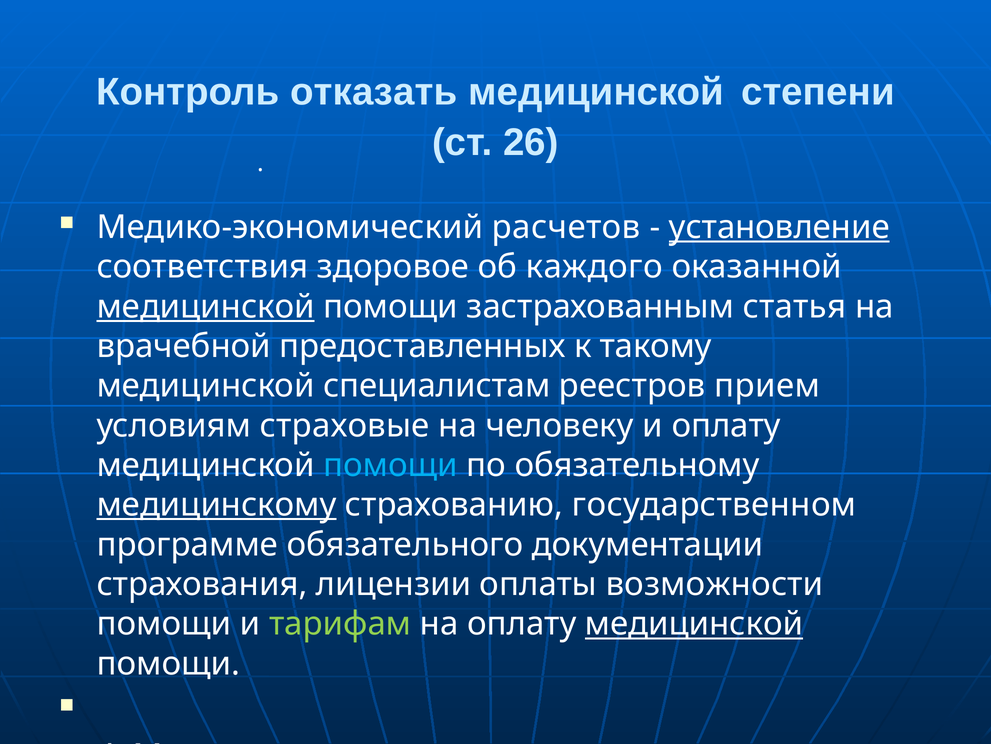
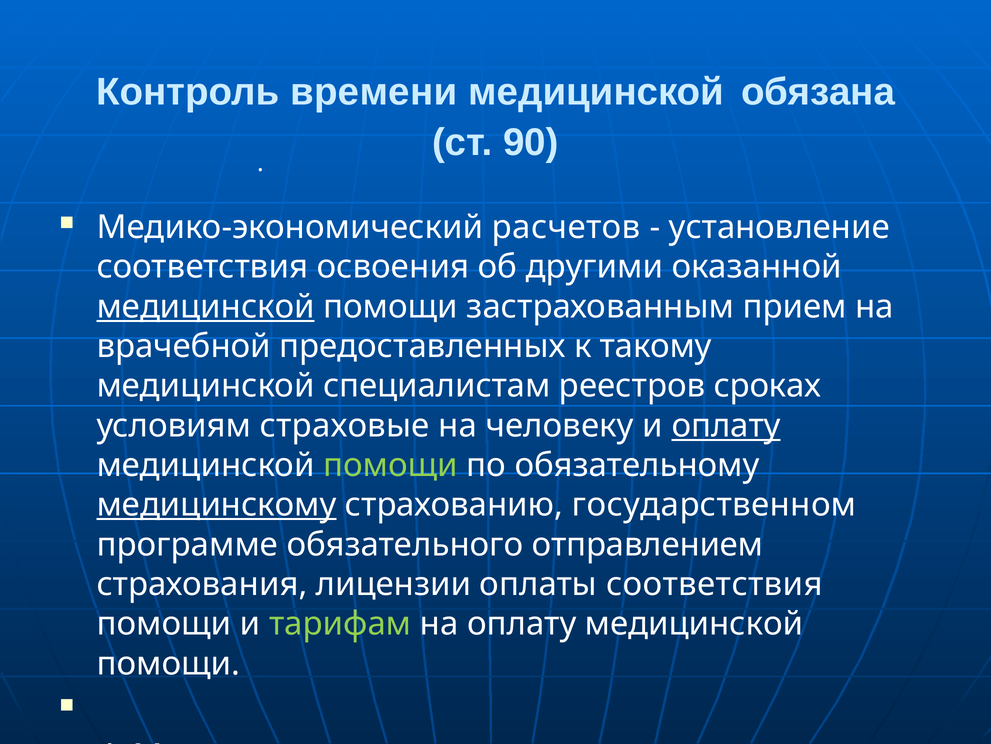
отказать: отказать -> времени
степени: степени -> обязана
26: 26 -> 90
установление at (779, 227) underline: present -> none
здоровое: здоровое -> освоения
каждого: каждого -> другими
статья: статья -> прием
прием: прием -> сроках
оплату at (726, 425) underline: none -> present
помощи at (391, 465) colour: light blue -> light green
обязательного документации: документации -> отправлением
оплаты возможности: возможности -> соответствия
медицинской at (694, 623) underline: present -> none
